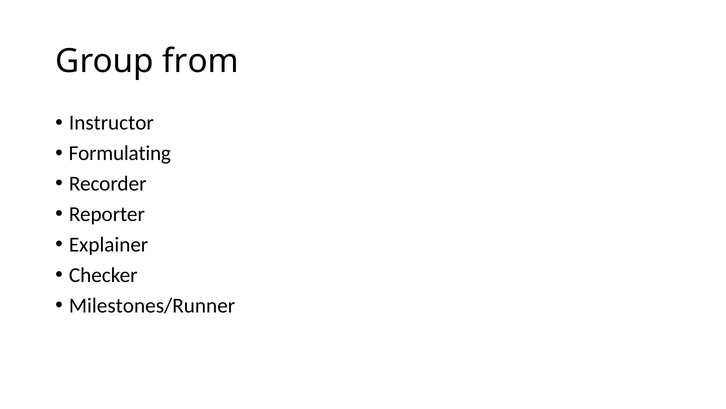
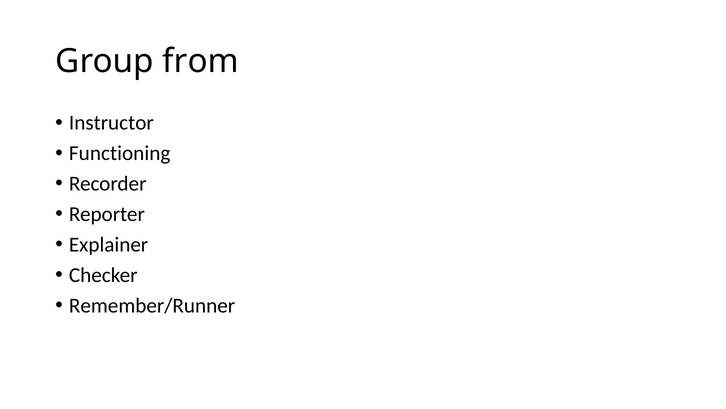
Formulating: Formulating -> Functioning
Milestones/Runner: Milestones/Runner -> Remember/Runner
